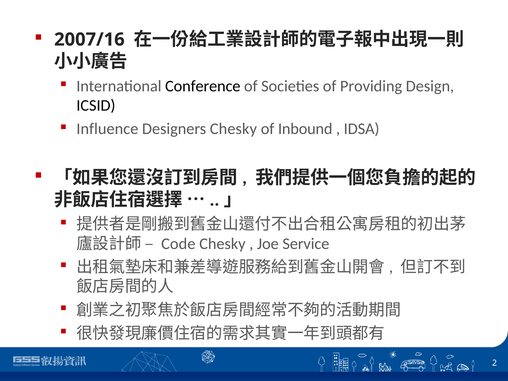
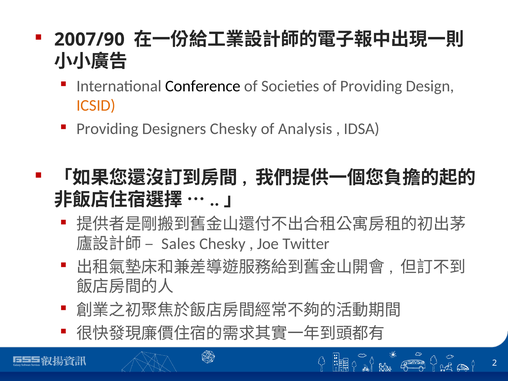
2007/16: 2007/16 -> 2007/90
ICSID colour: black -> orange
Influence at (107, 129): Influence -> Providing
Inbound: Inbound -> Analysis
Code: Code -> Sales
Service: Service -> Twitter
